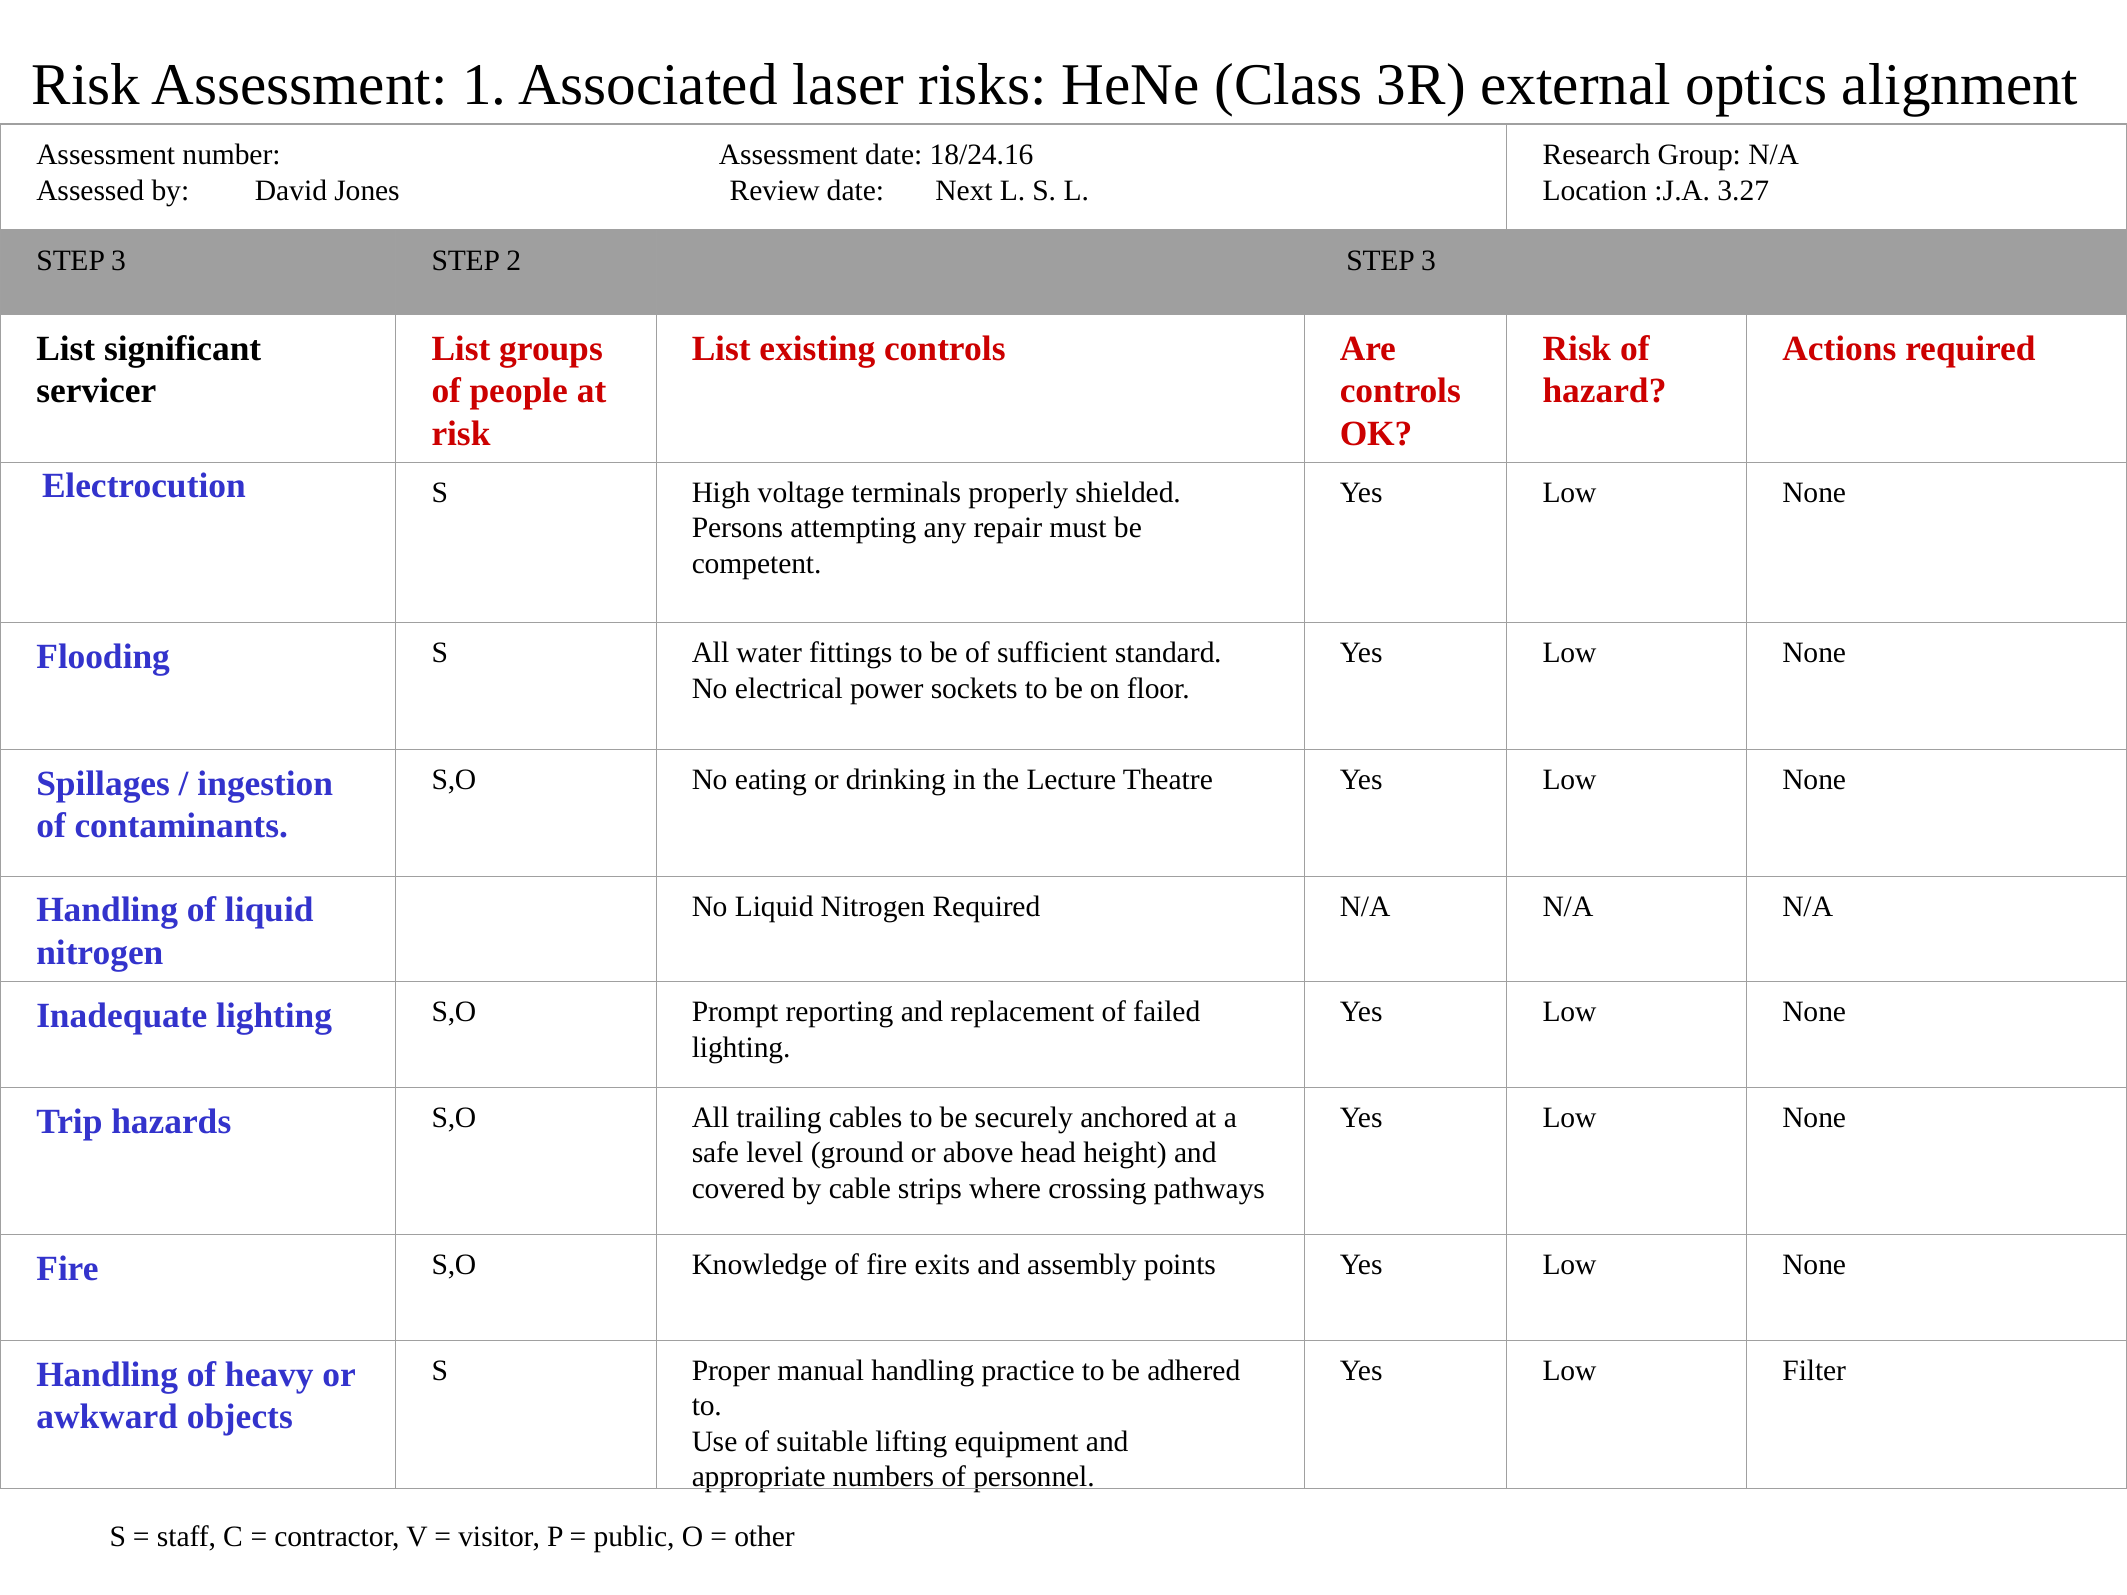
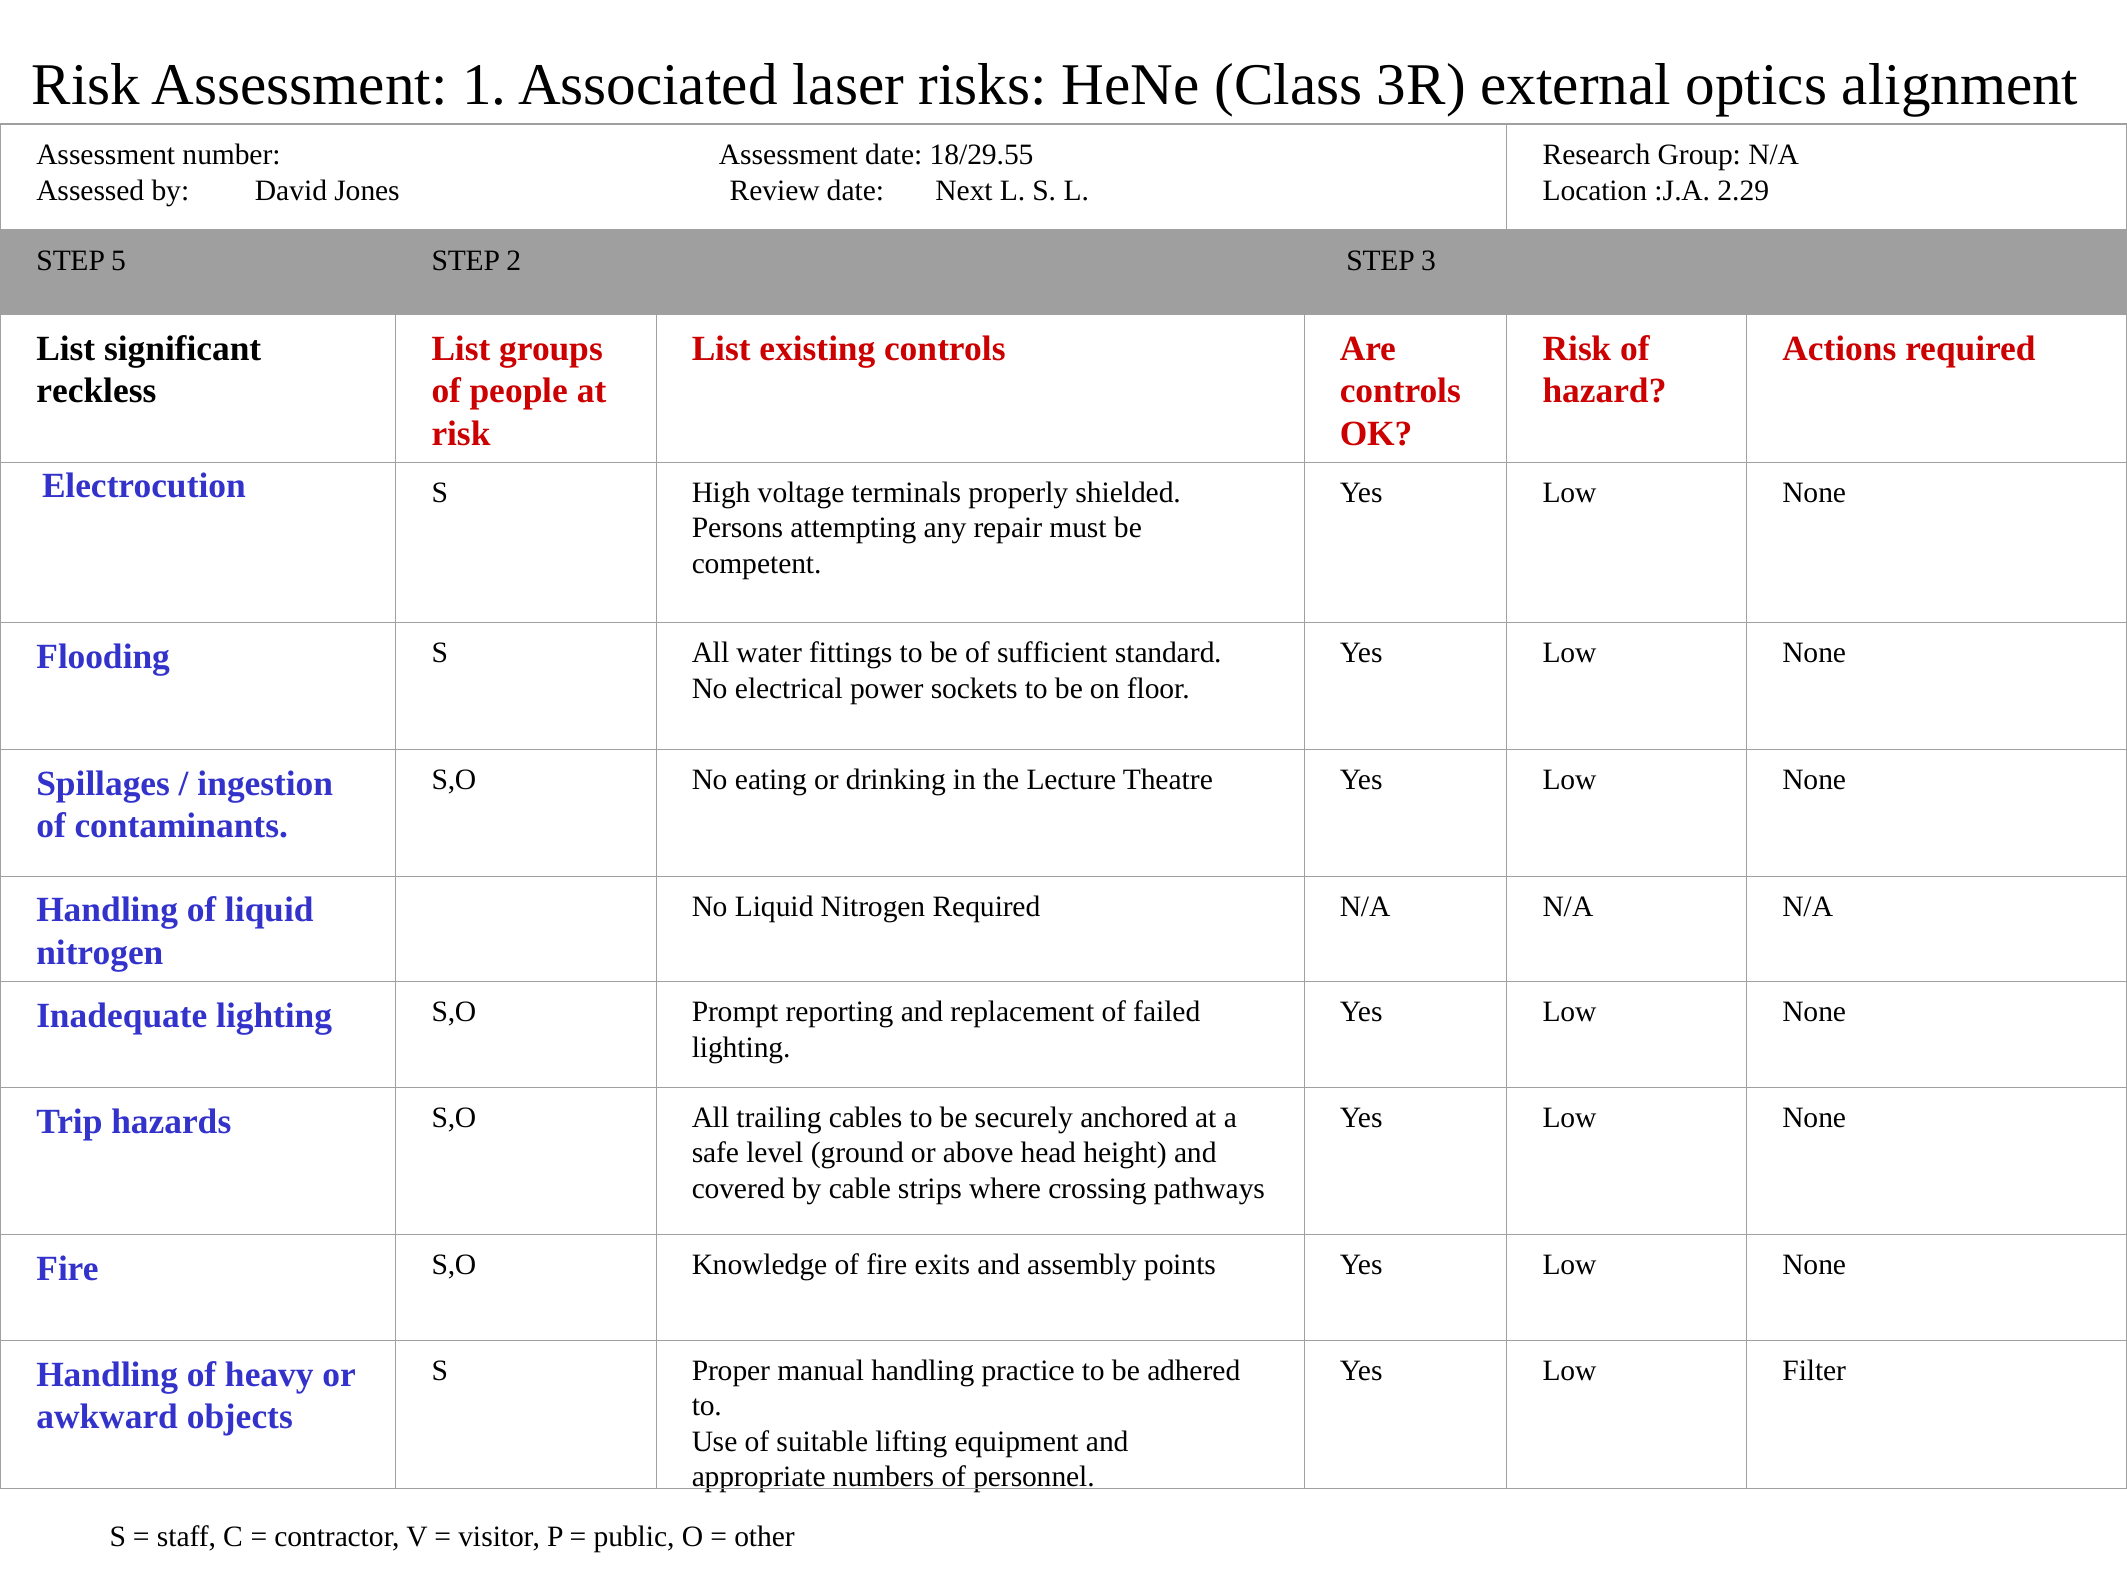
18/24.16: 18/24.16 -> 18/29.55
3.27: 3.27 -> 2.29
3 at (119, 260): 3 -> 5
servicer: servicer -> reckless
